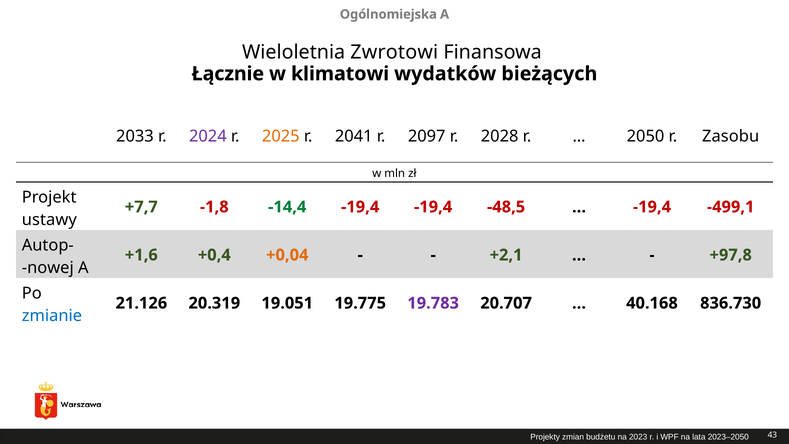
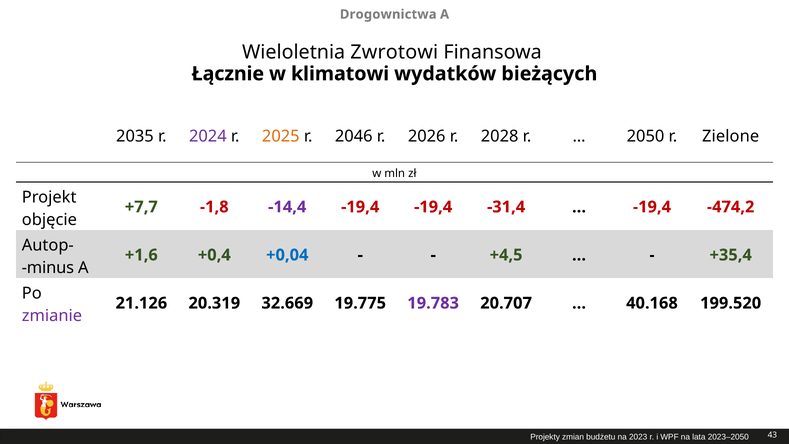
Ogólnomiejska: Ogólnomiejska -> Drogownictwa
2033: 2033 -> 2035
2041: 2041 -> 2046
2097: 2097 -> 2026
Zasobu: Zasobu -> Zielone
-14,4 colour: green -> purple
-48,5: -48,5 -> -31,4
-499,1: -499,1 -> -474,2
ustawy: ustawy -> objęcie
+0,04 colour: orange -> blue
+2,1: +2,1 -> +4,5
+97,8: +97,8 -> +35,4
nowej: nowej -> minus
19.051: 19.051 -> 32.669
836.730: 836.730 -> 199.520
zmianie colour: blue -> purple
